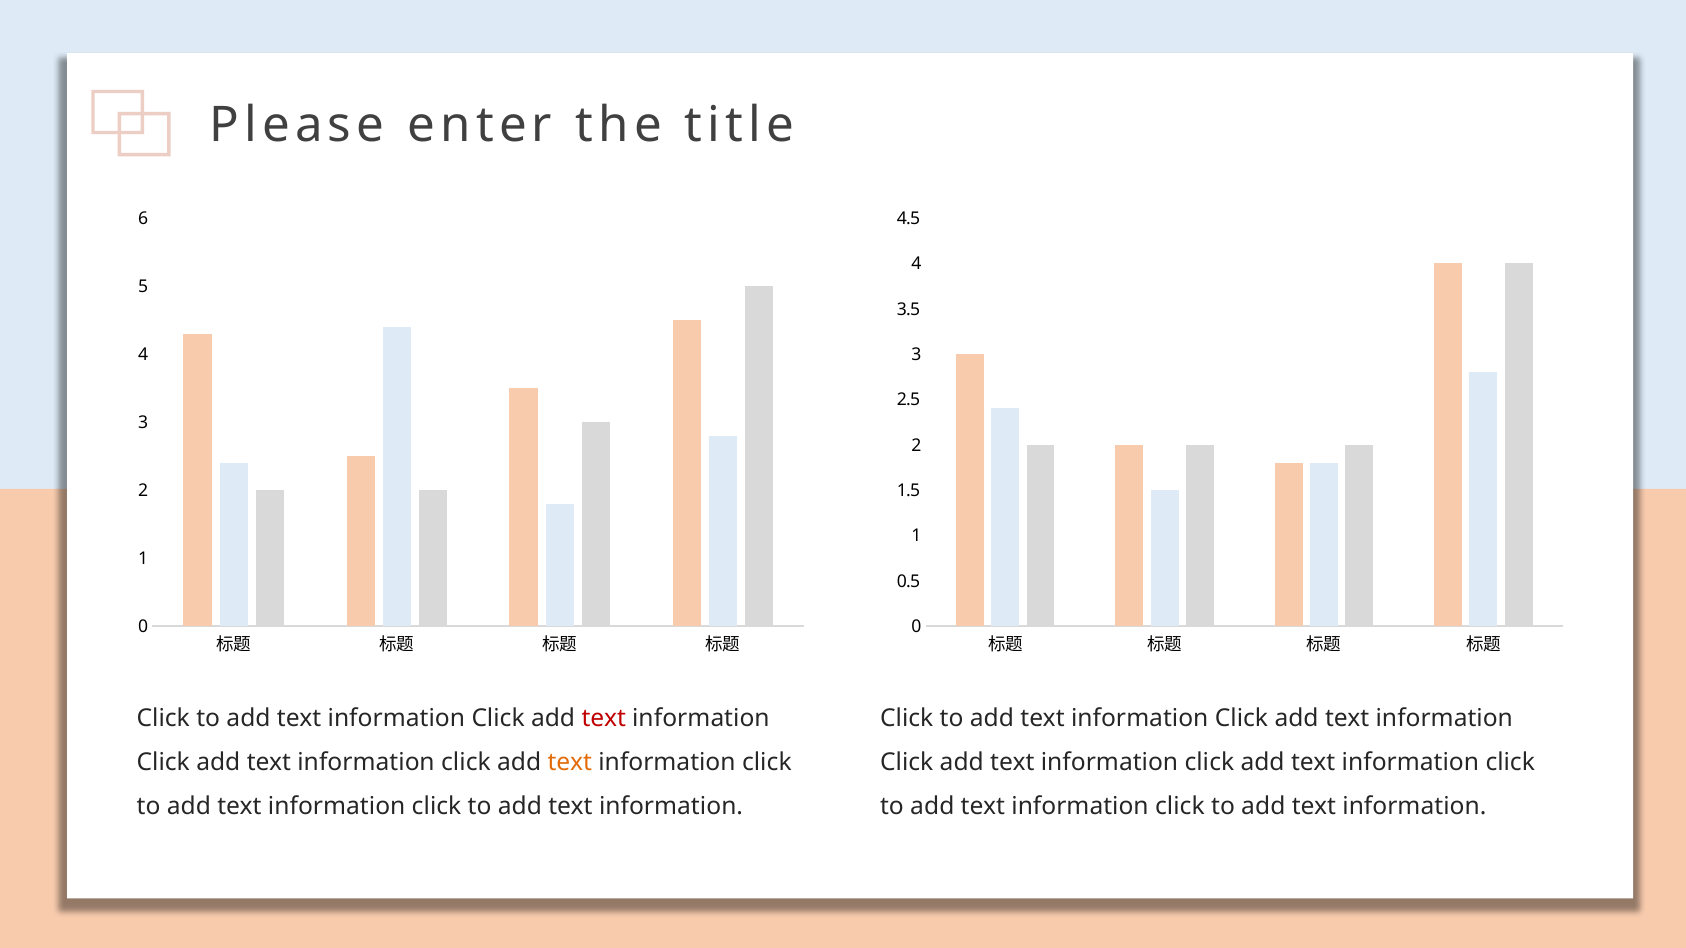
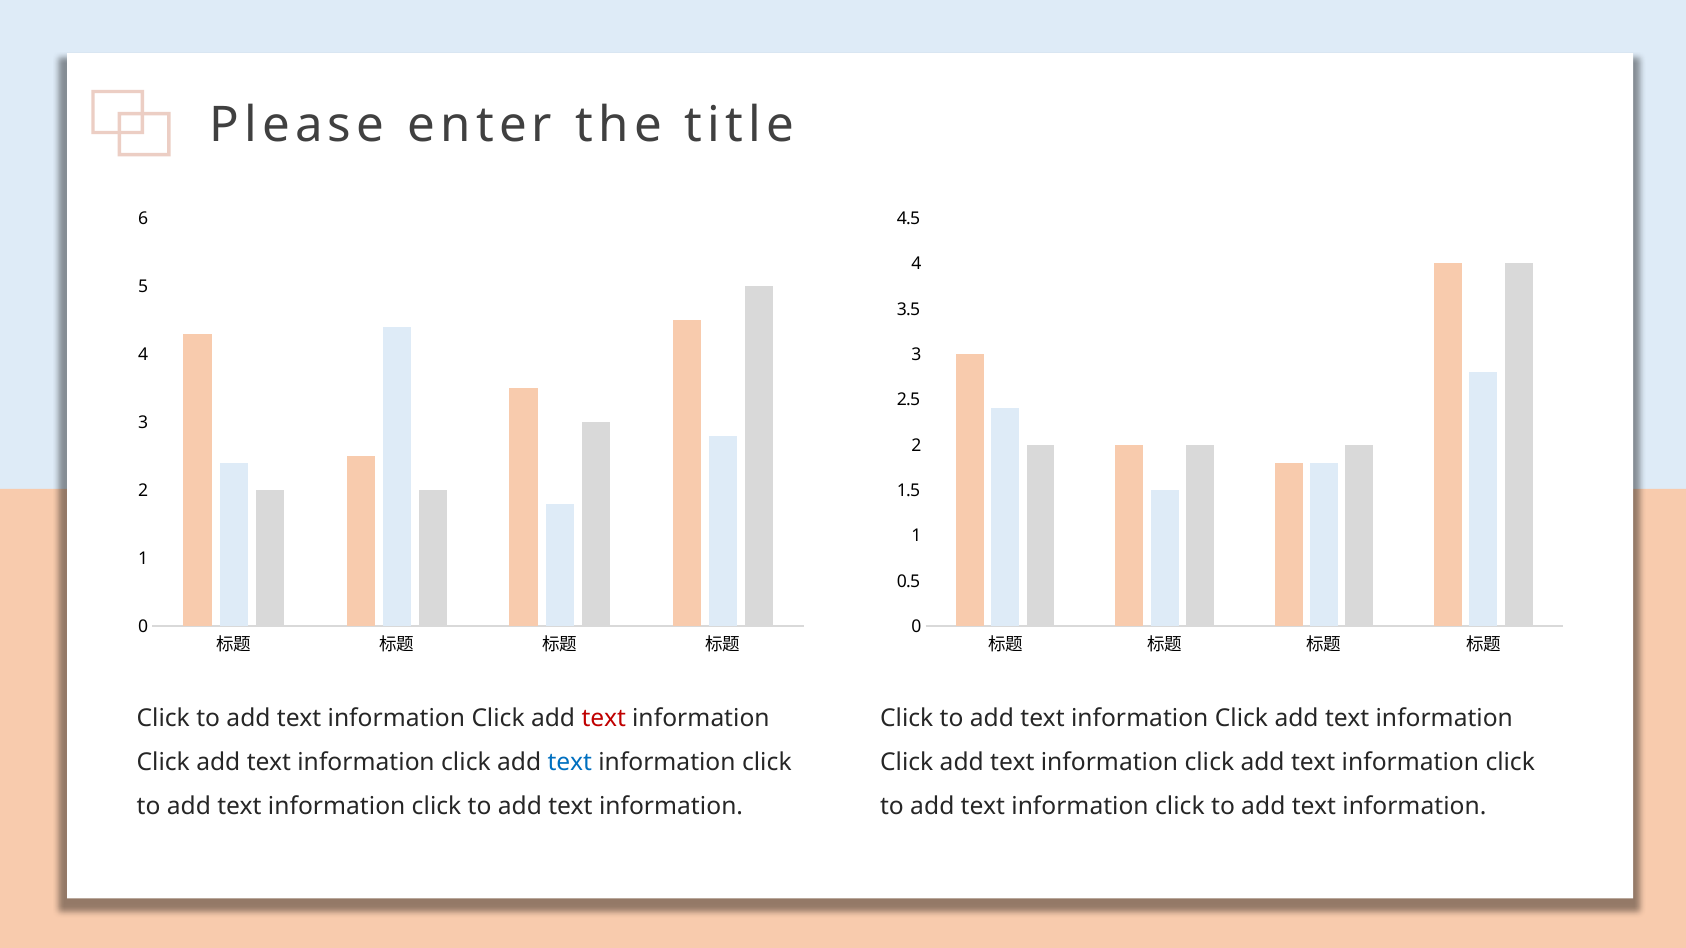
text at (570, 763) colour: orange -> blue
